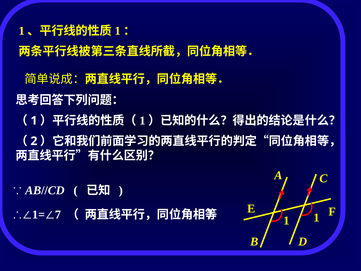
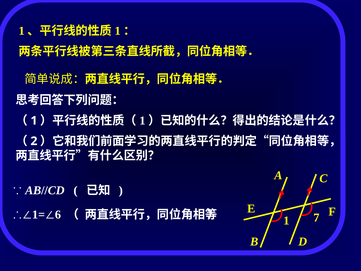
7: 7 -> 6
1 1: 1 -> 7
